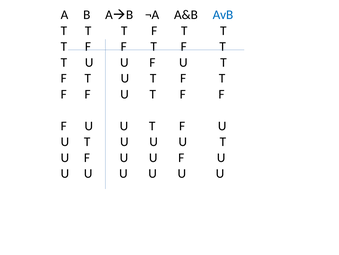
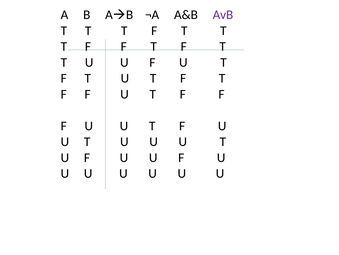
AvB colour: blue -> purple
